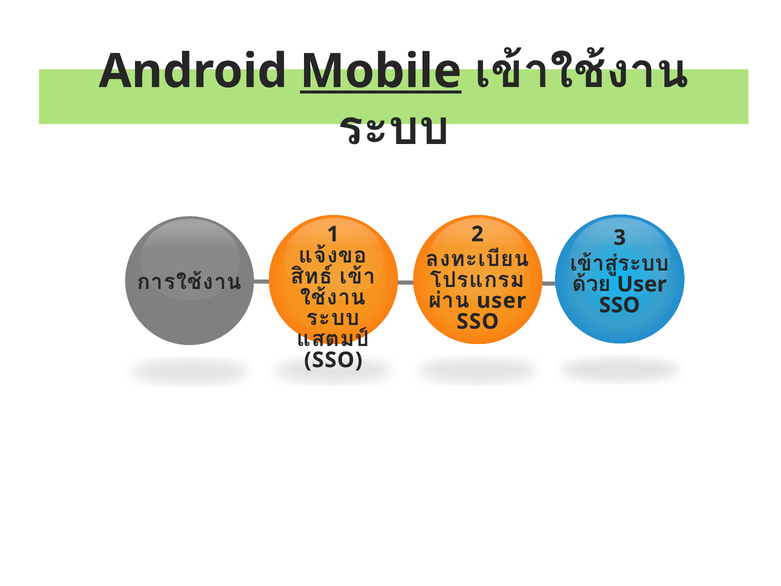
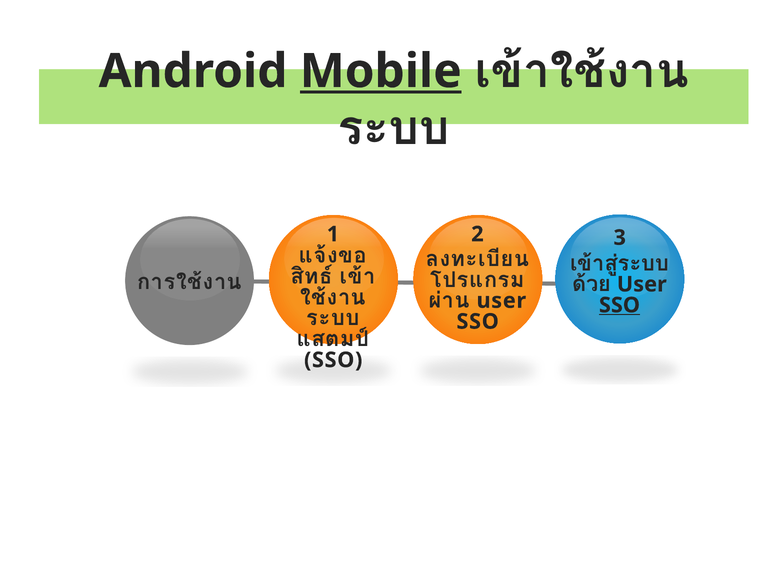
SSO at (619, 305) underline: none -> present
